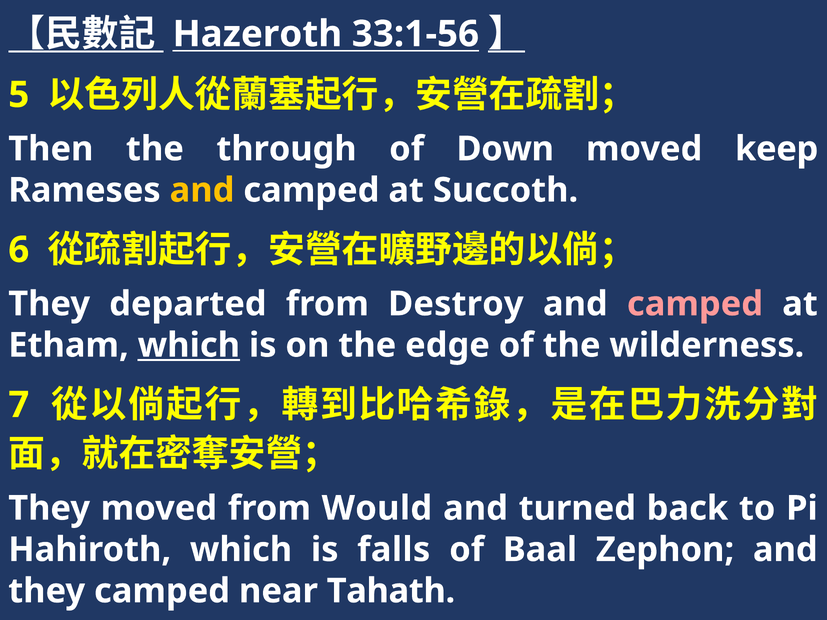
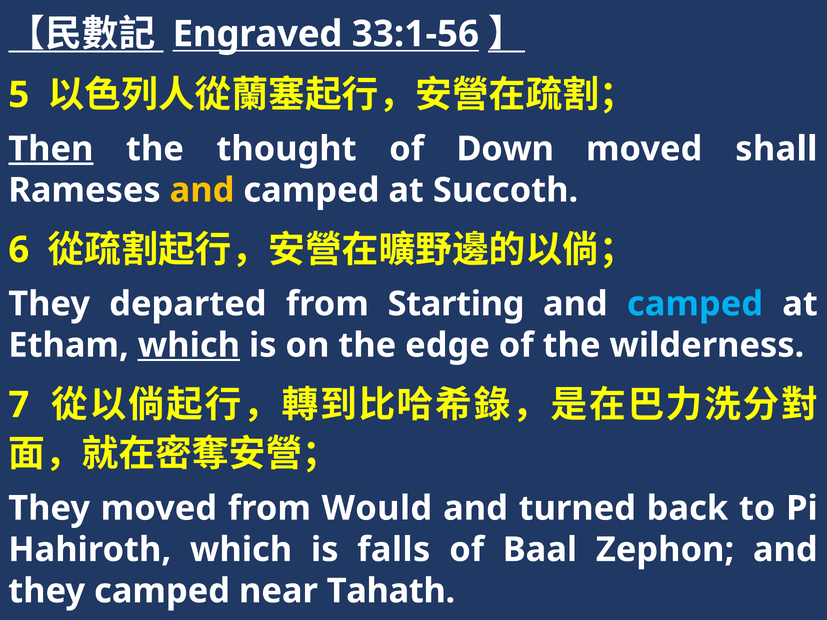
Hazeroth: Hazeroth -> Engraved
Then underline: none -> present
through: through -> thought
keep: keep -> shall
Destroy: Destroy -> Starting
camped at (695, 304) colour: pink -> light blue
